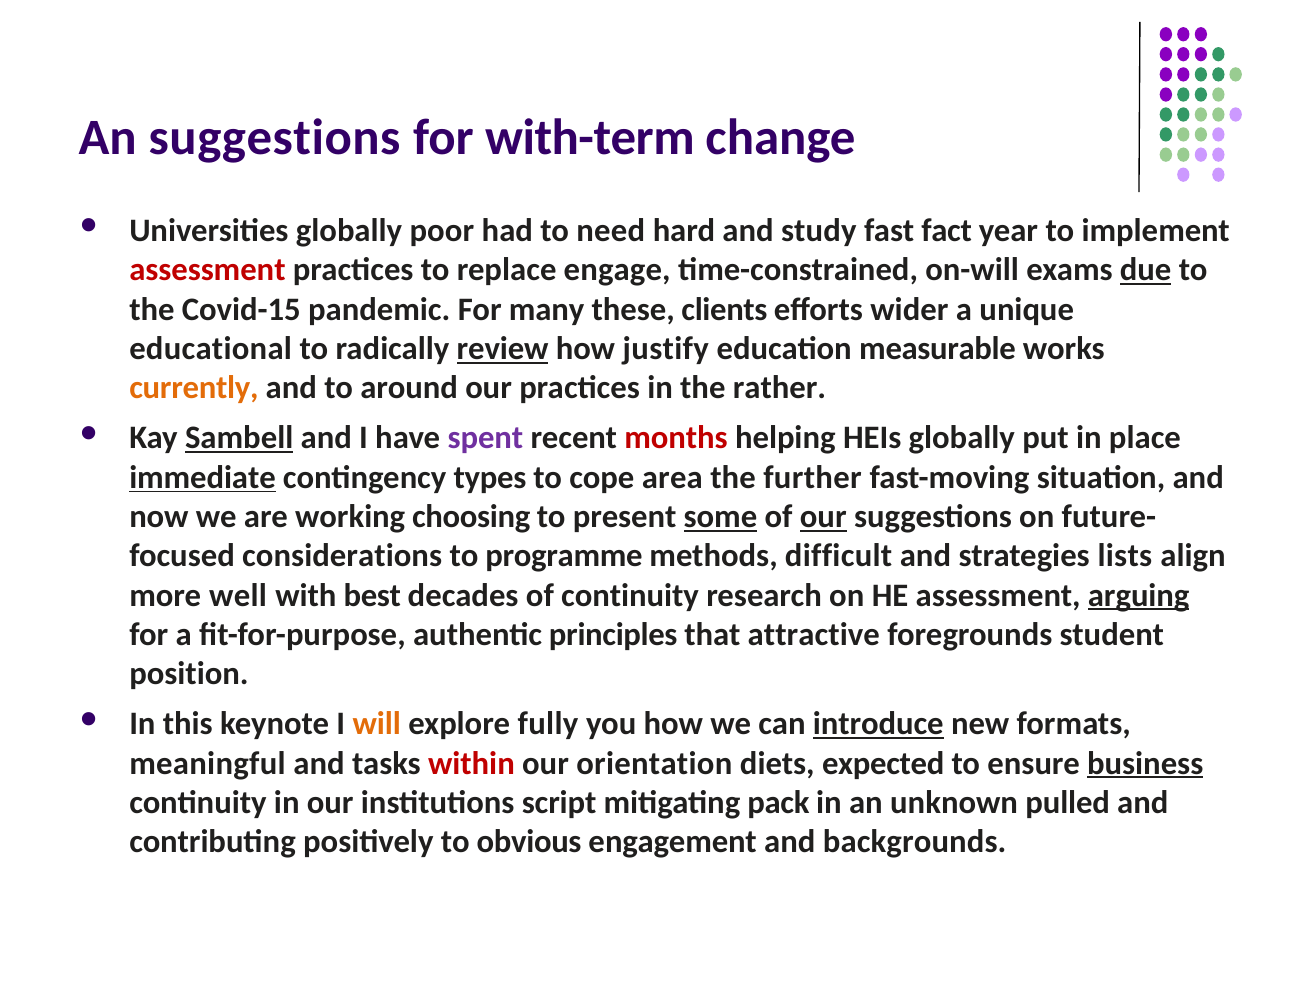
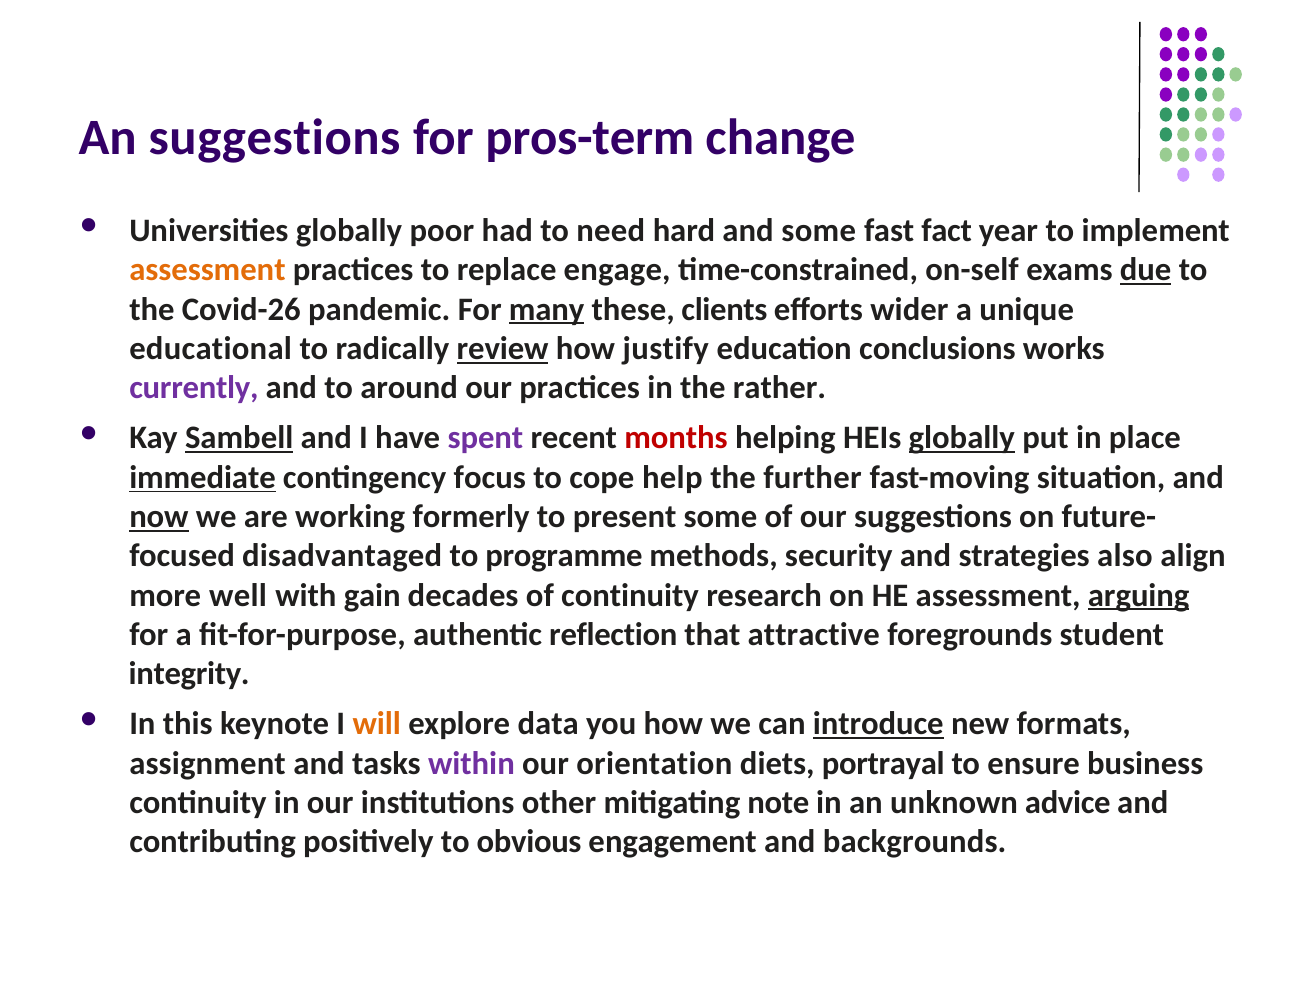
with-term: with-term -> pros-term
and study: study -> some
assessment at (207, 270) colour: red -> orange
on-will: on-will -> on-self
Covid-15: Covid-15 -> Covid-26
many underline: none -> present
measurable: measurable -> conclusions
currently colour: orange -> purple
globally at (962, 438) underline: none -> present
types: types -> focus
area: area -> help
now underline: none -> present
choosing: choosing -> formerly
some at (720, 517) underline: present -> none
our at (823, 517) underline: present -> none
considerations: considerations -> disadvantaged
difficult: difficult -> security
lists: lists -> also
best: best -> gain
principles: principles -> reflection
position: position -> integrity
fully: fully -> data
meaningful: meaningful -> assignment
within colour: red -> purple
expected: expected -> portrayal
business underline: present -> none
script: script -> other
pack: pack -> note
pulled: pulled -> advice
